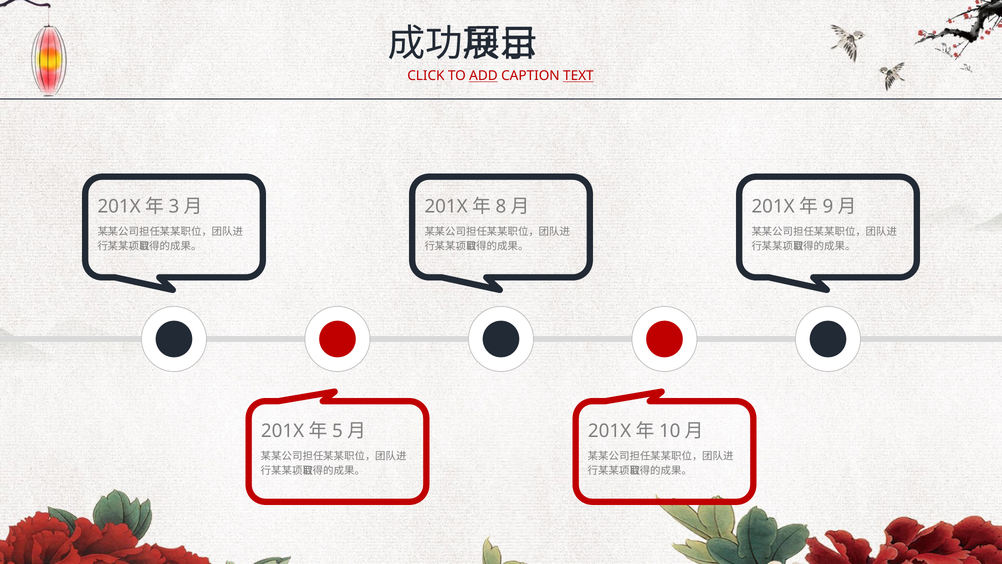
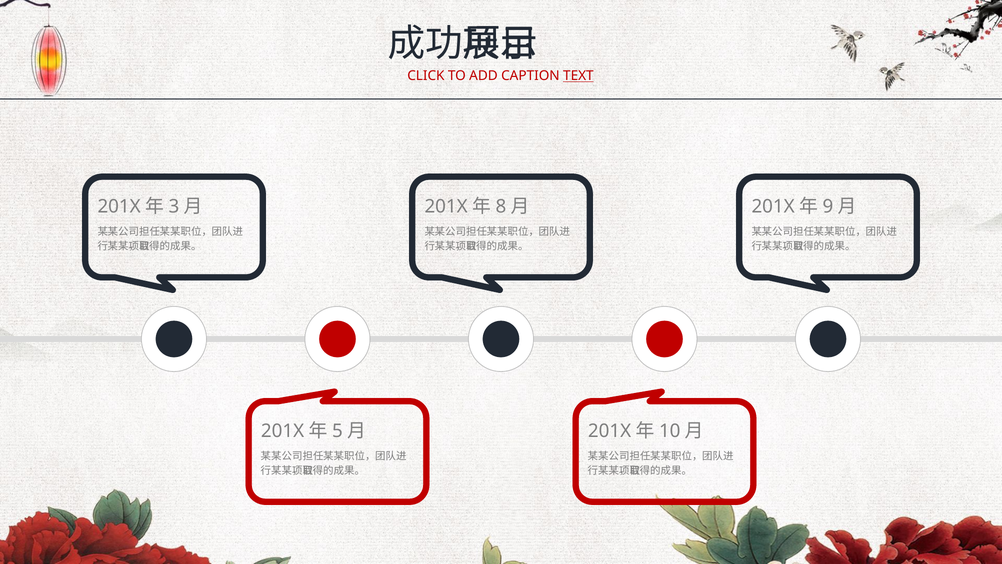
ADD underline: present -> none
